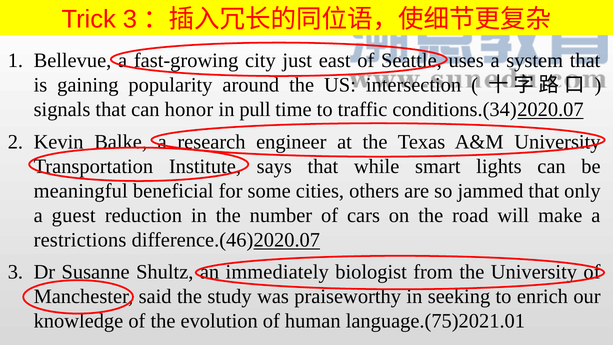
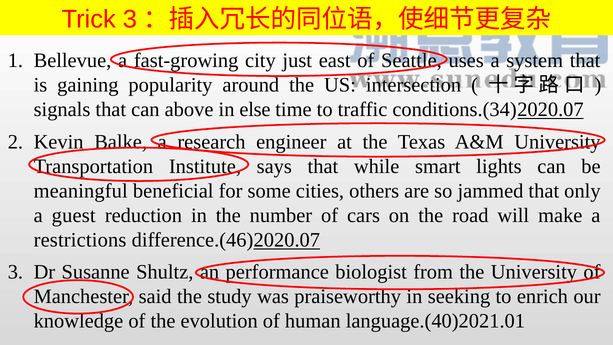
honor: honor -> above
pull: pull -> else
immediately: immediately -> performance
language.(75)2021.01: language.(75)2021.01 -> language.(40)2021.01
